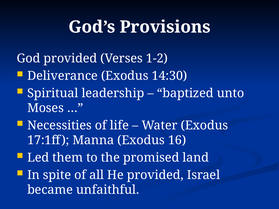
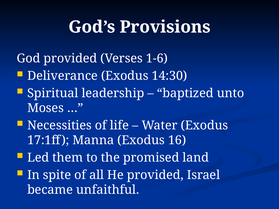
1-2: 1-2 -> 1-6
